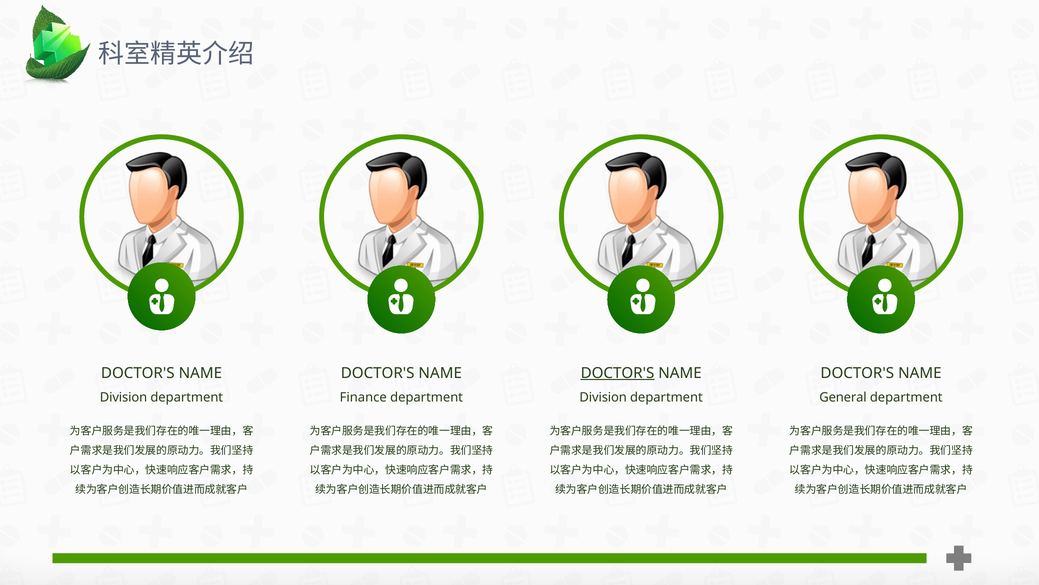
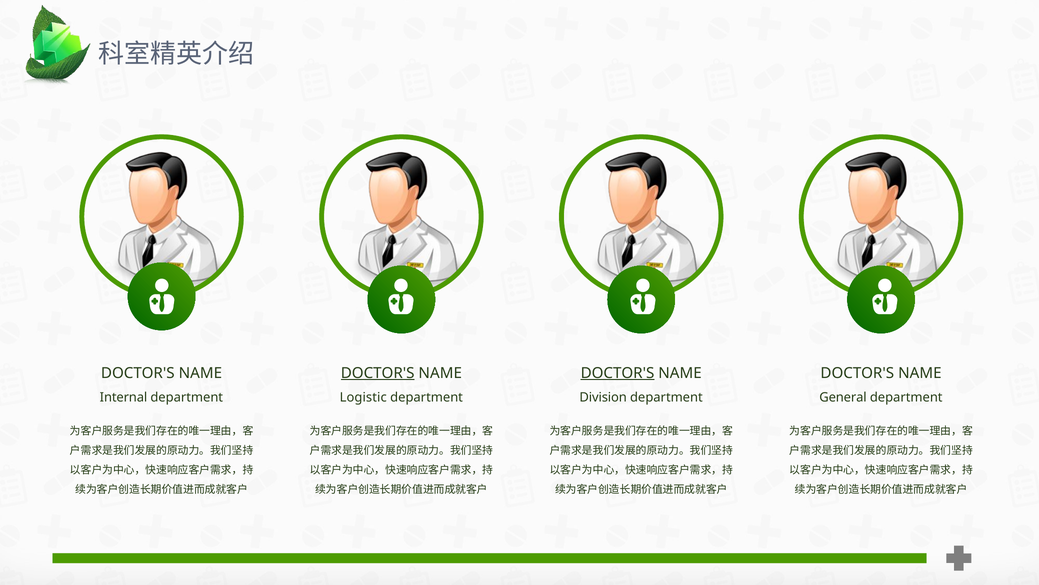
DOCTOR'S at (378, 373) underline: none -> present
Division at (123, 397): Division -> Internal
Finance: Finance -> Logistic
